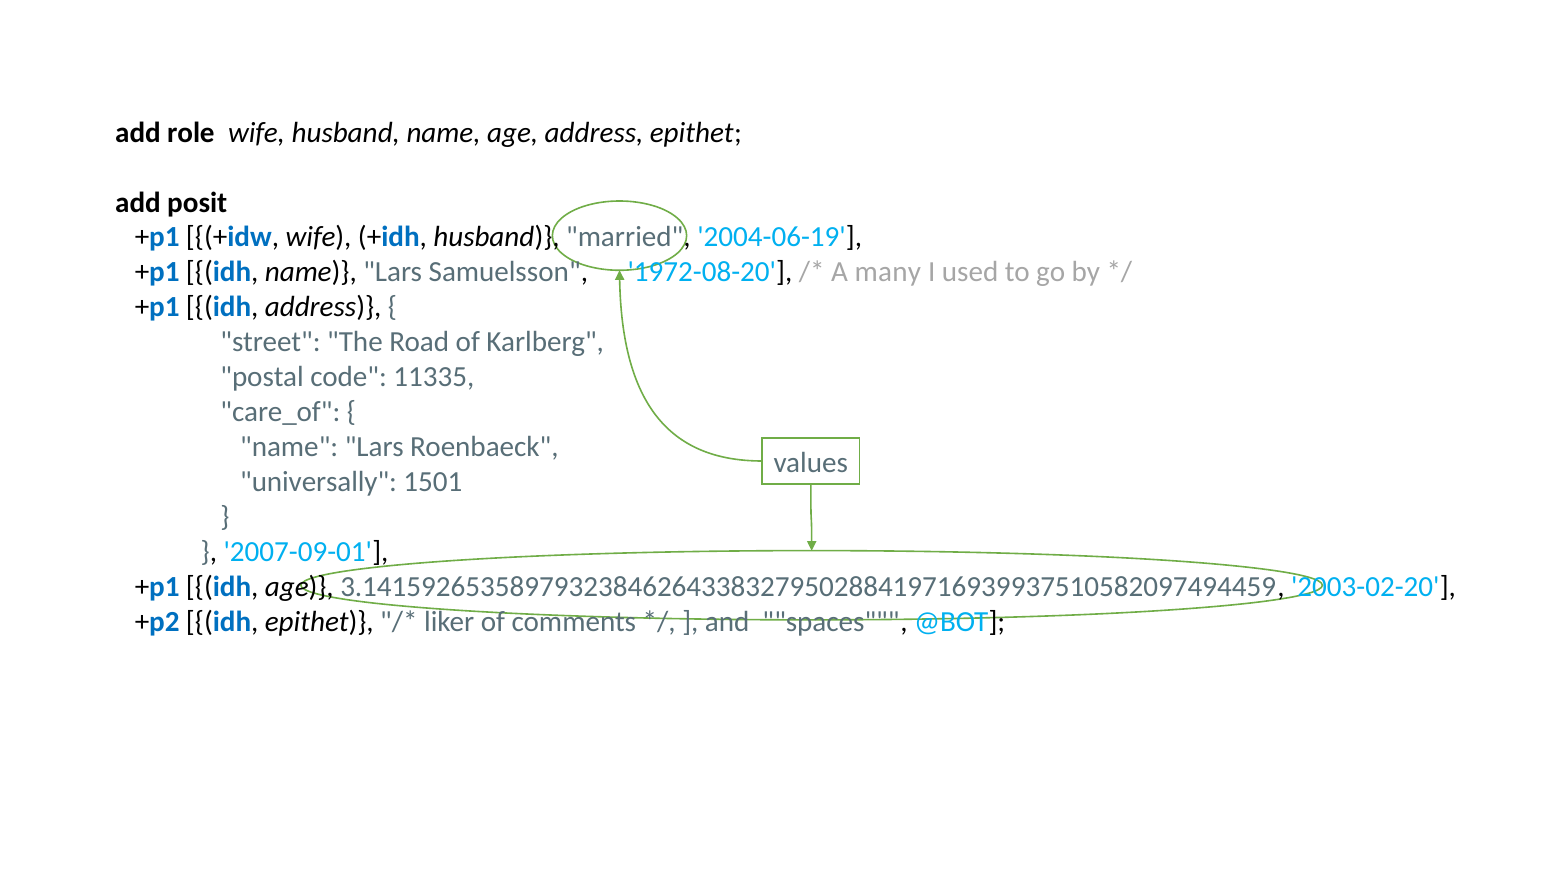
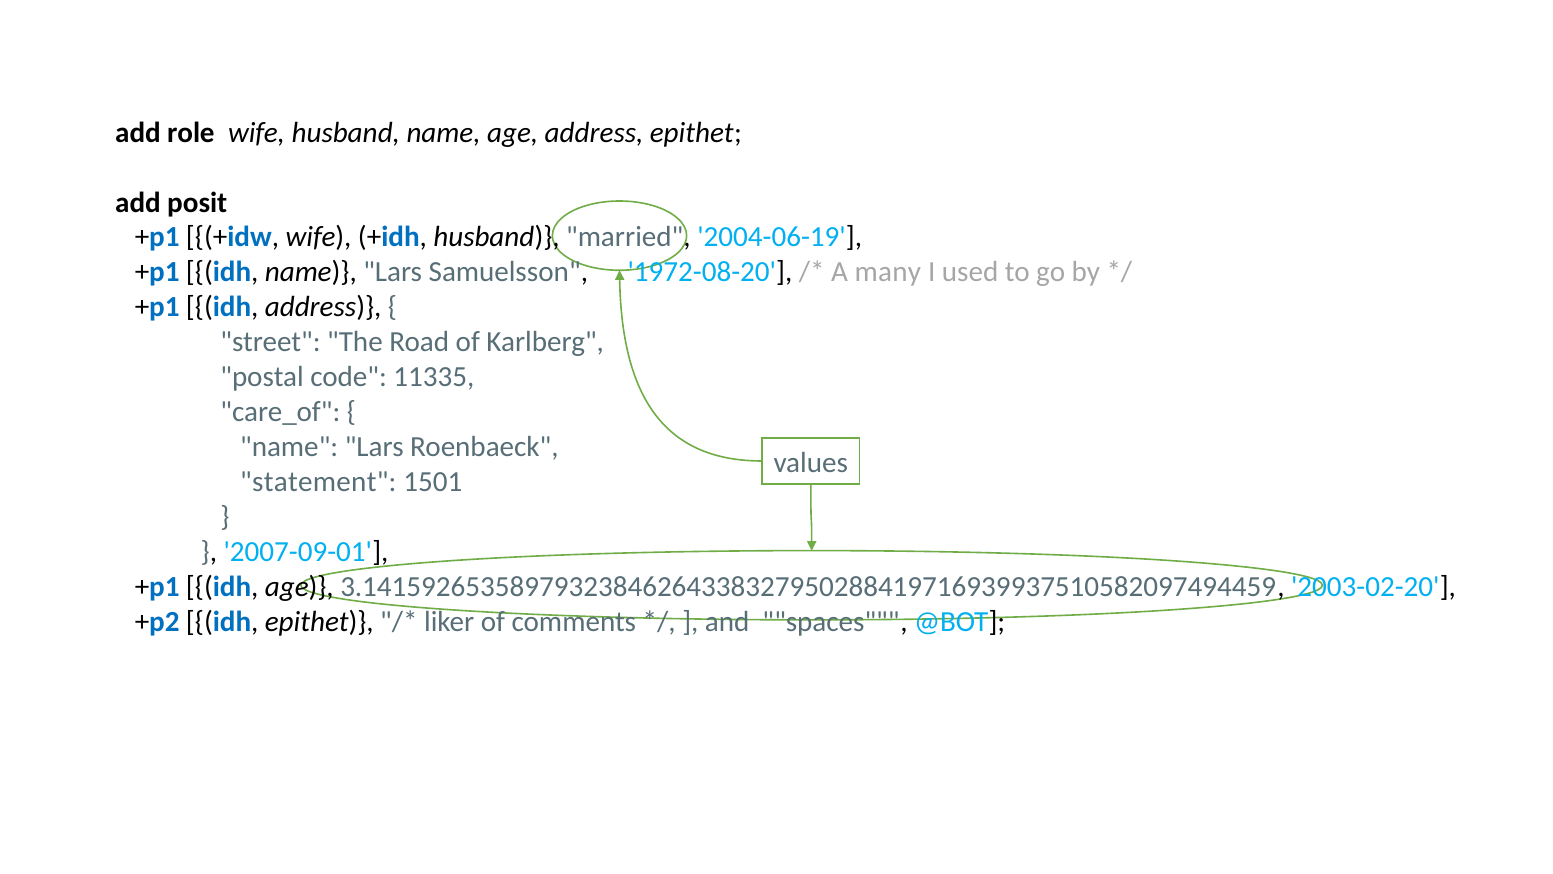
universally: universally -> statement
